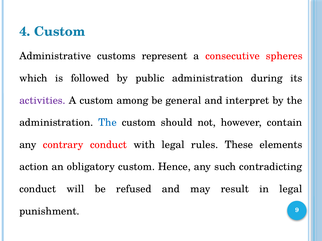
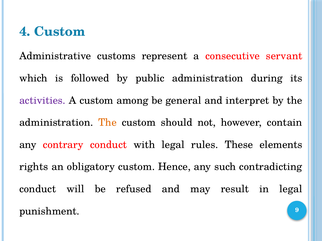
spheres: spheres -> servant
The at (108, 123) colour: blue -> orange
action: action -> rights
